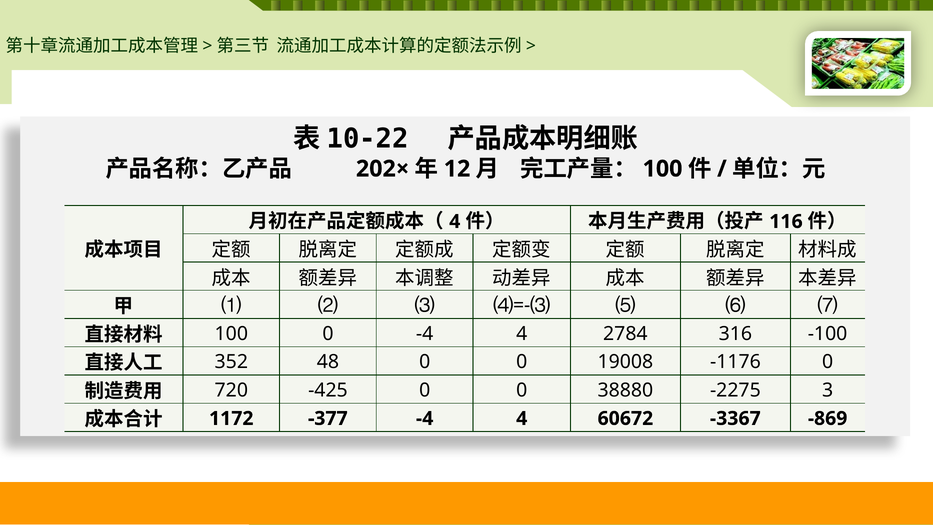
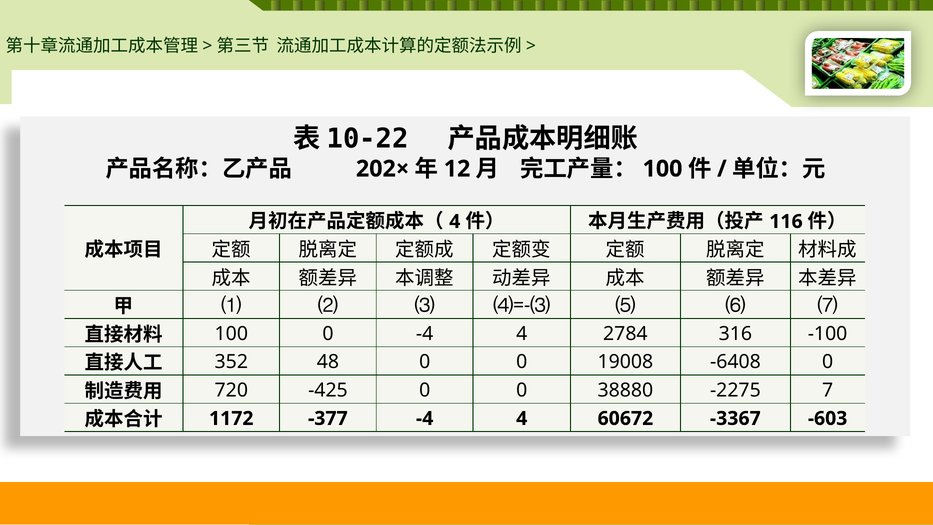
-1176: -1176 -> -6408
3: 3 -> 7
-869: -869 -> -603
